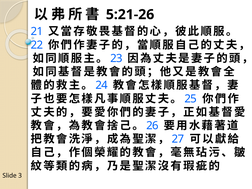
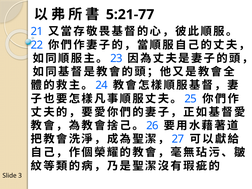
5:21-26: 5:21-26 -> 5:21-77
